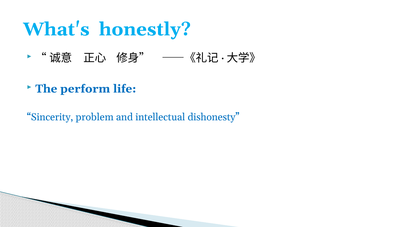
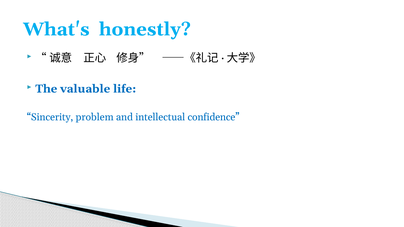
perform: perform -> valuable
dishonesty: dishonesty -> confidence
